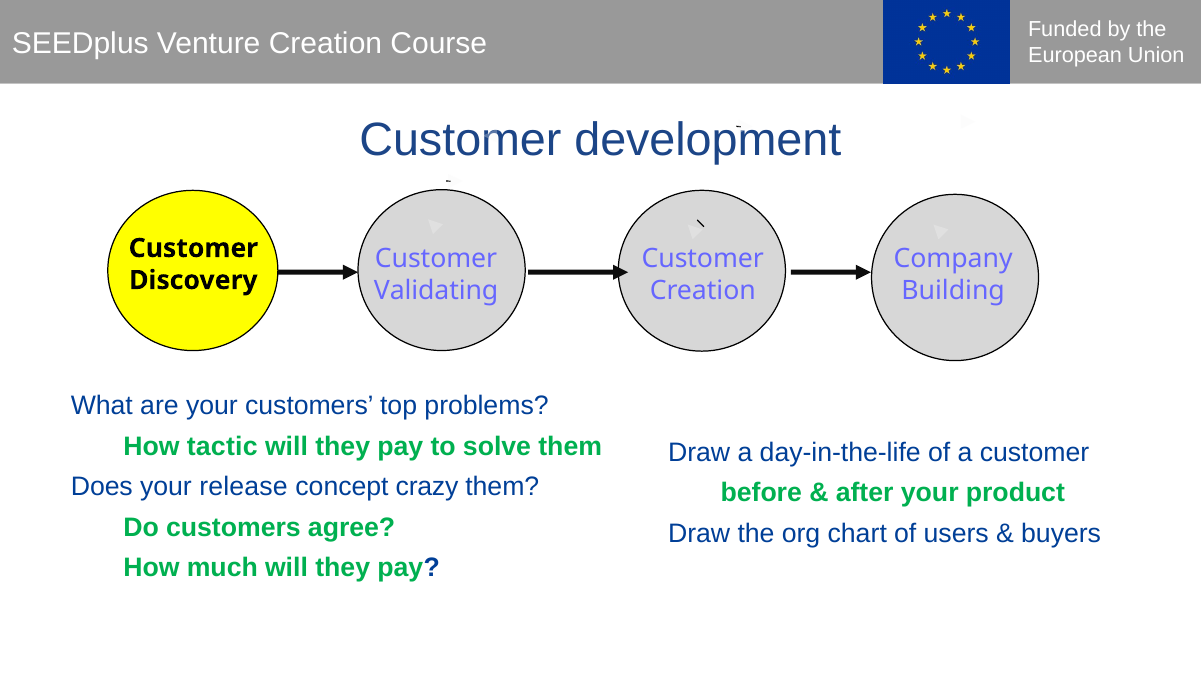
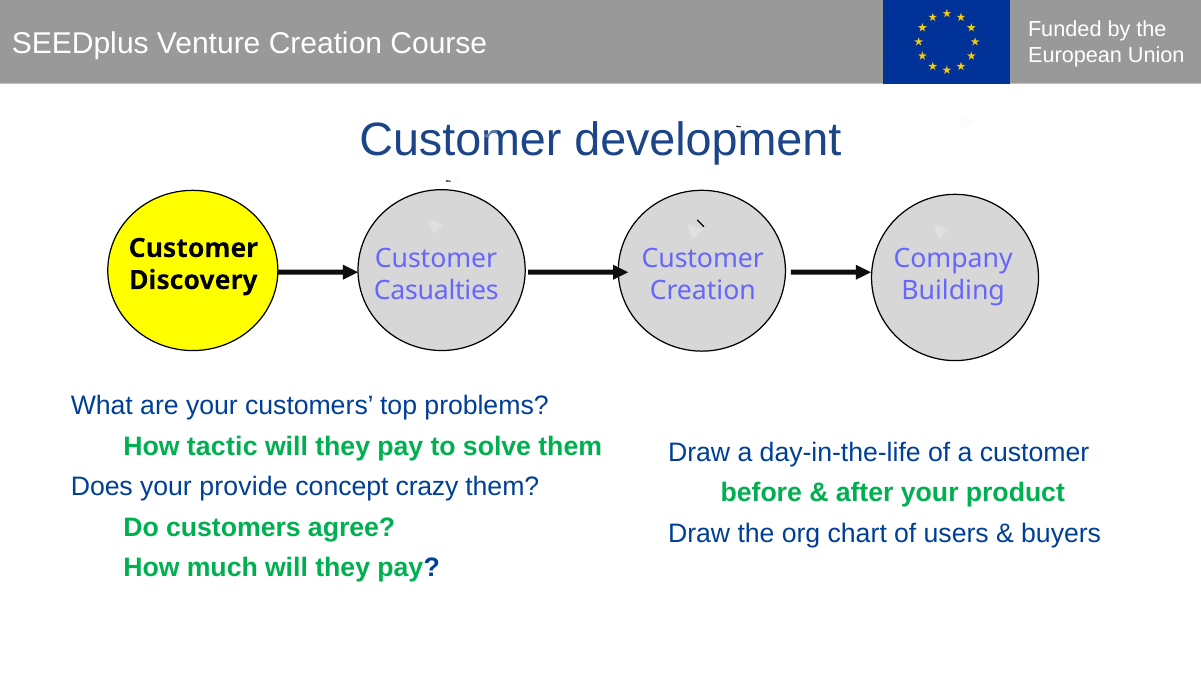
Validating: Validating -> Casualties
release: release -> provide
